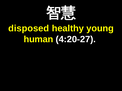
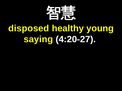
human: human -> saying
